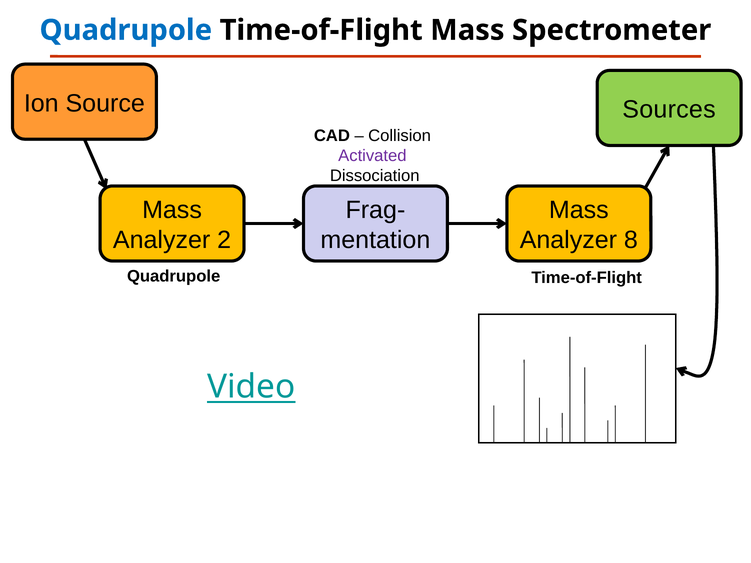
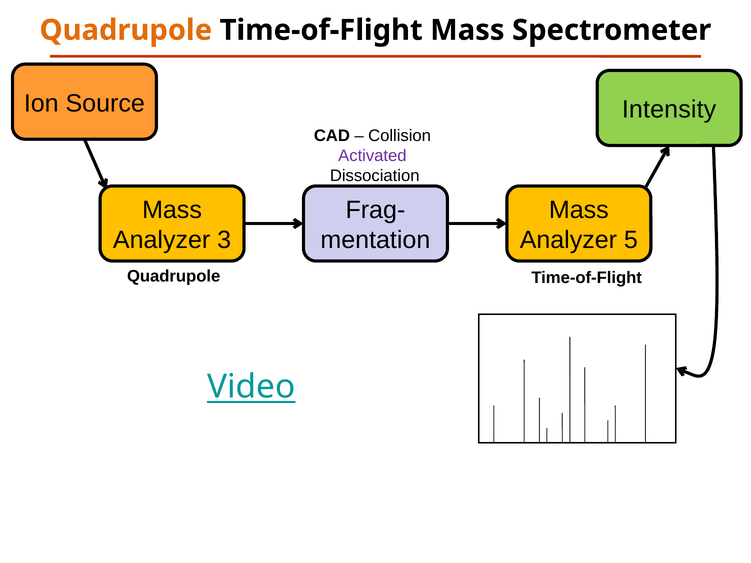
Quadrupole at (126, 30) colour: blue -> orange
Sources: Sources -> Intensity
2: 2 -> 3
8: 8 -> 5
